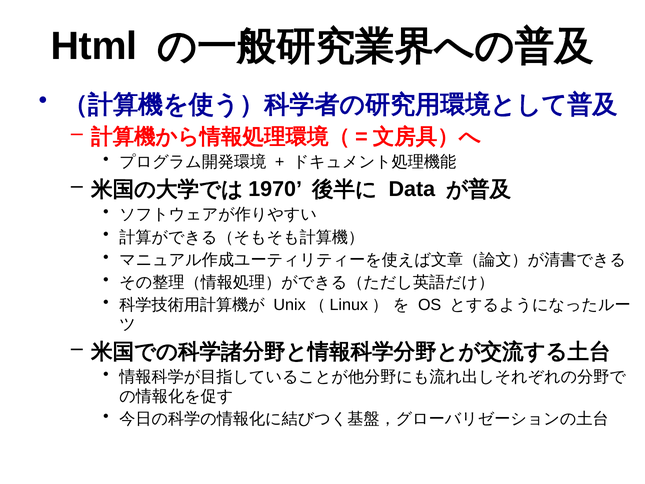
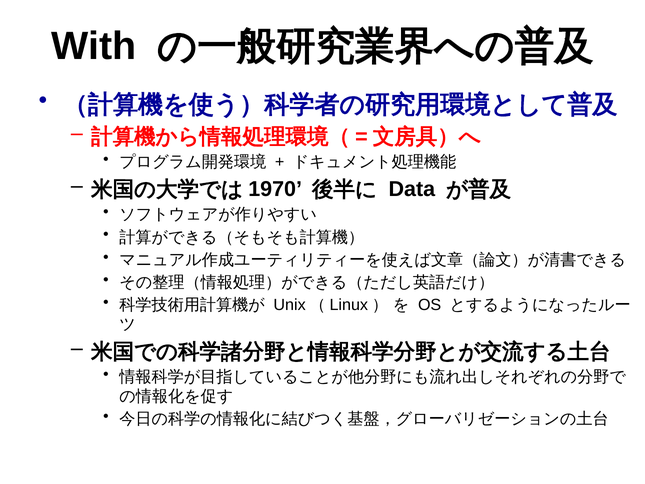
Html: Html -> With
